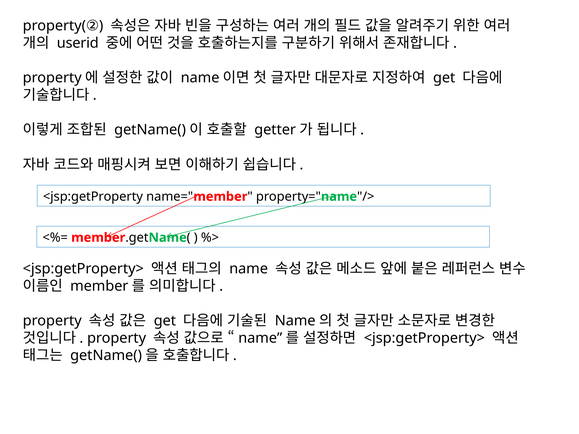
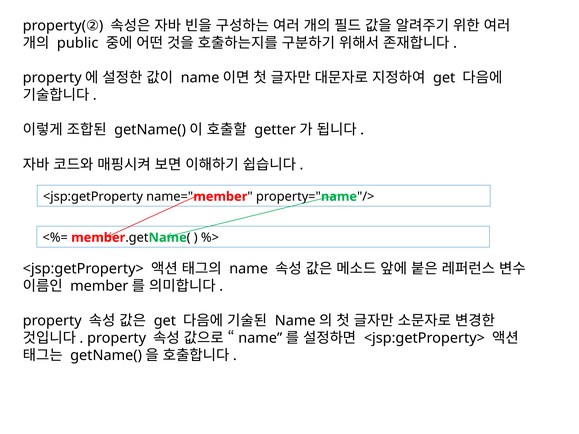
userid: userid -> public
